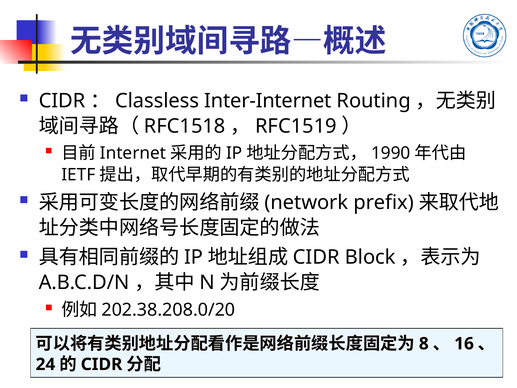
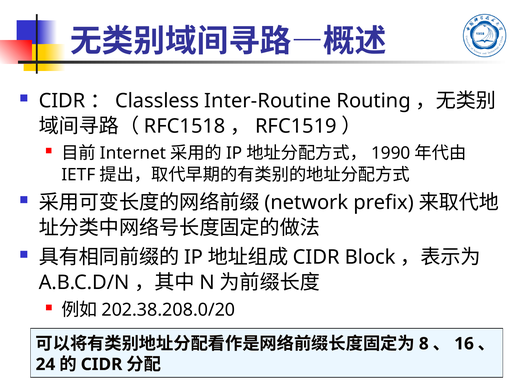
Inter-Internet: Inter-Internet -> Inter-Routine
